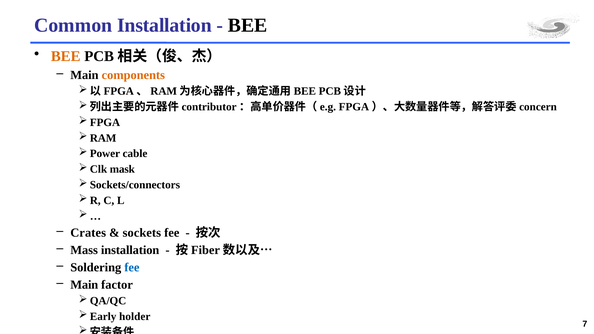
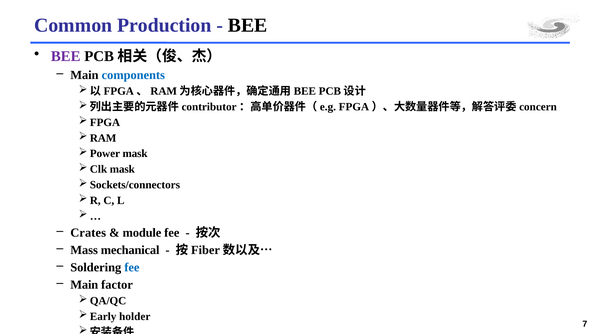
Common Installation: Installation -> Production
BEE at (66, 56) colour: orange -> purple
components colour: orange -> blue
cable at (135, 154): cable -> mask
sockets: sockets -> module
Mass installation: installation -> mechanical
